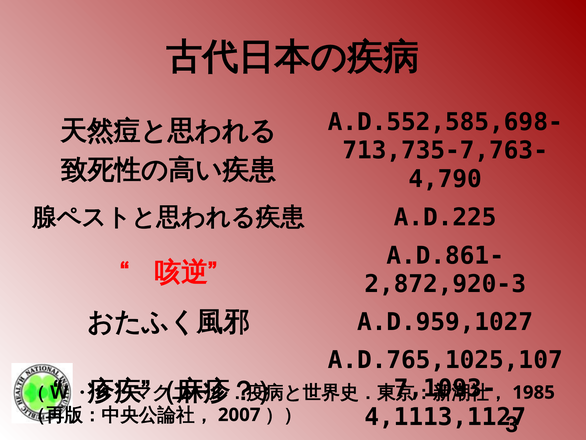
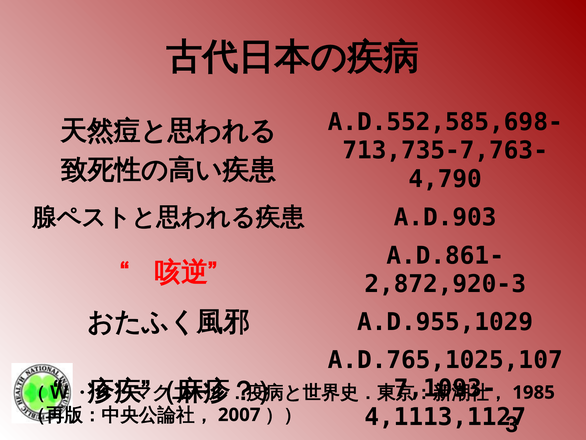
A.D.225: A.D.225 -> A.D.903
A.D.959,1027: A.D.959,1027 -> A.D.955,1029
